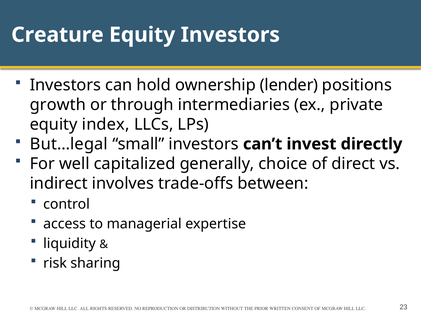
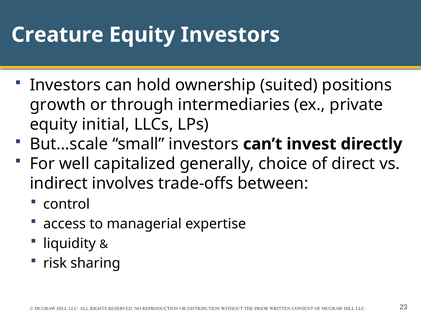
lender: lender -> suited
index: index -> initial
But…legal: But…legal -> But…scale
